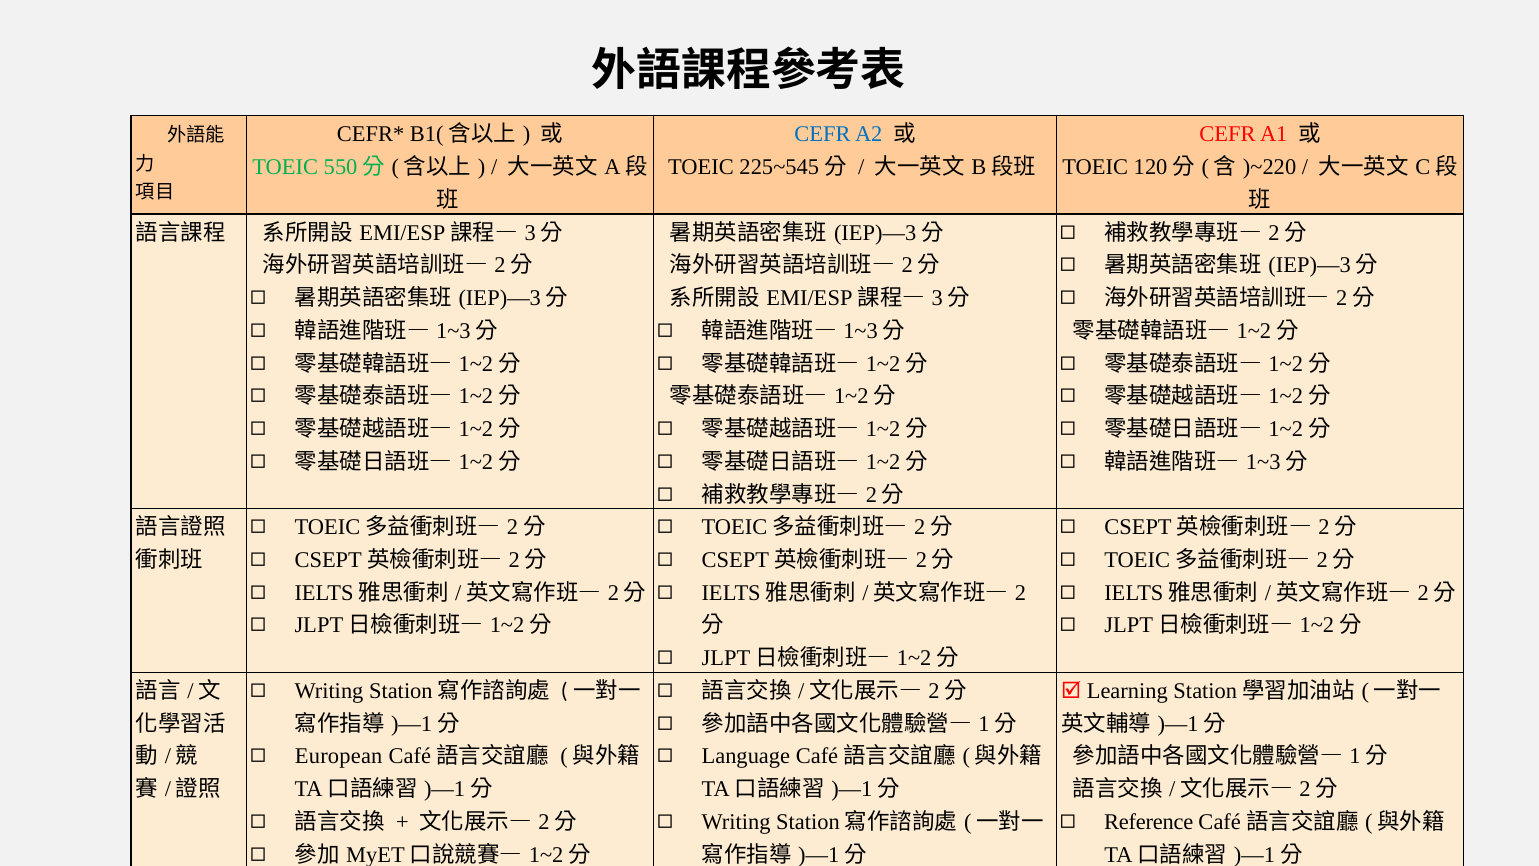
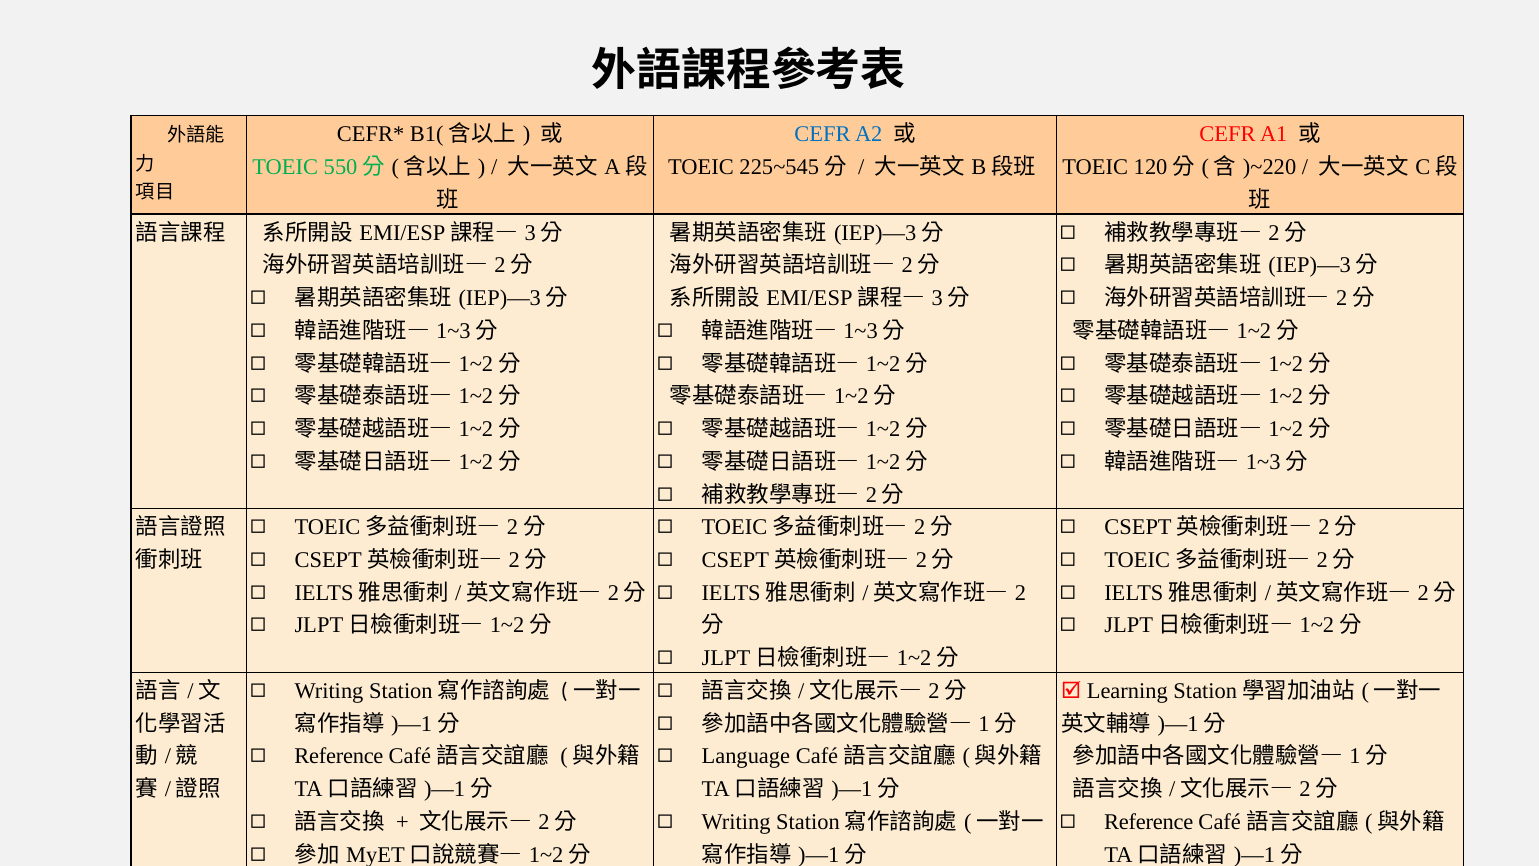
European at (339, 756): European -> Reference
